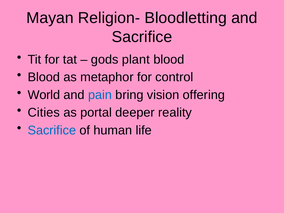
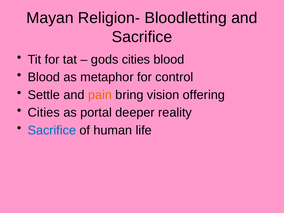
gods plant: plant -> cities
World: World -> Settle
pain colour: blue -> orange
